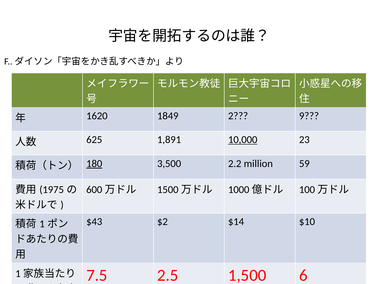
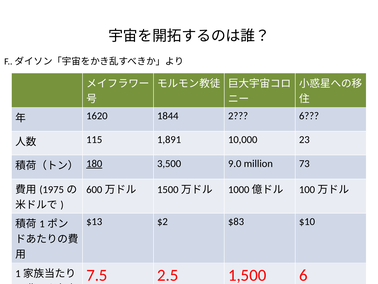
1849: 1849 -> 1844
2 9: 9 -> 6
625: 625 -> 115
10,000 underline: present -> none
2.2: 2.2 -> 9.0
59: 59 -> 73
$43: $43 -> $13
$14: $14 -> $83
